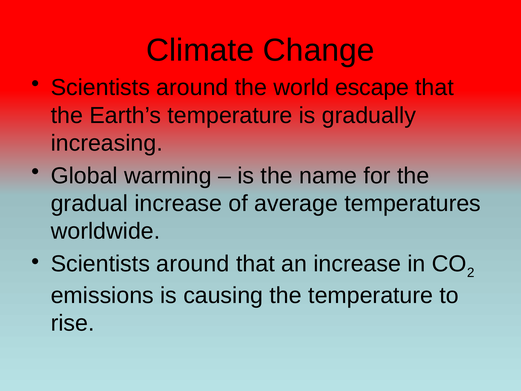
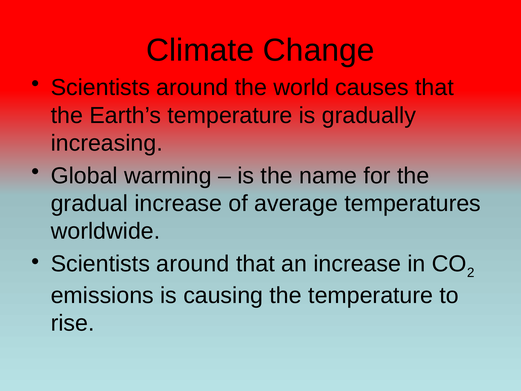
escape: escape -> causes
